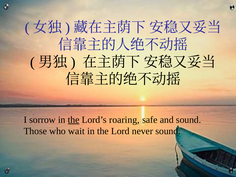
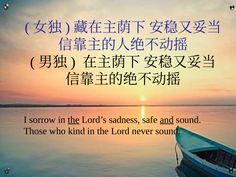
roaring: roaring -> sadness
and underline: none -> present
wait: wait -> kind
